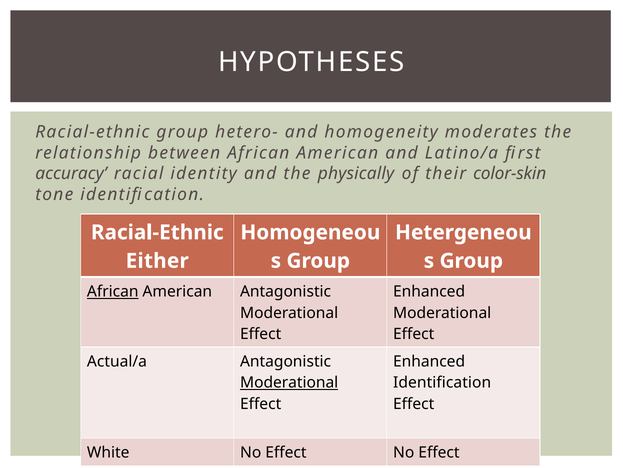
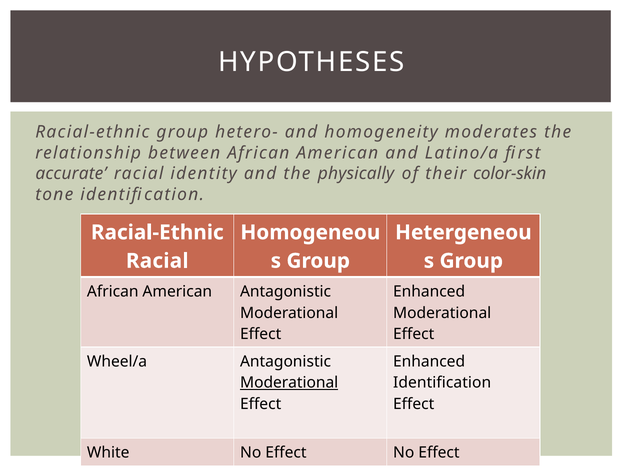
accuracy: accuracy -> accurate
Either at (157, 260): Either -> Racial
African at (113, 291) underline: present -> none
Actual/a: Actual/a -> Wheel/a
